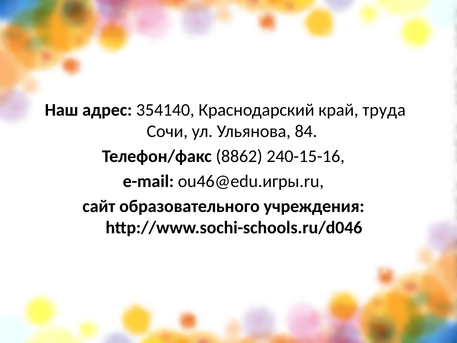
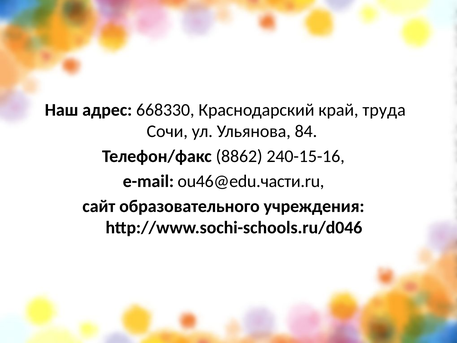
354140: 354140 -> 668330
ou46@edu.игры.ru: ou46@edu.игры.ru -> ou46@edu.части.ru
